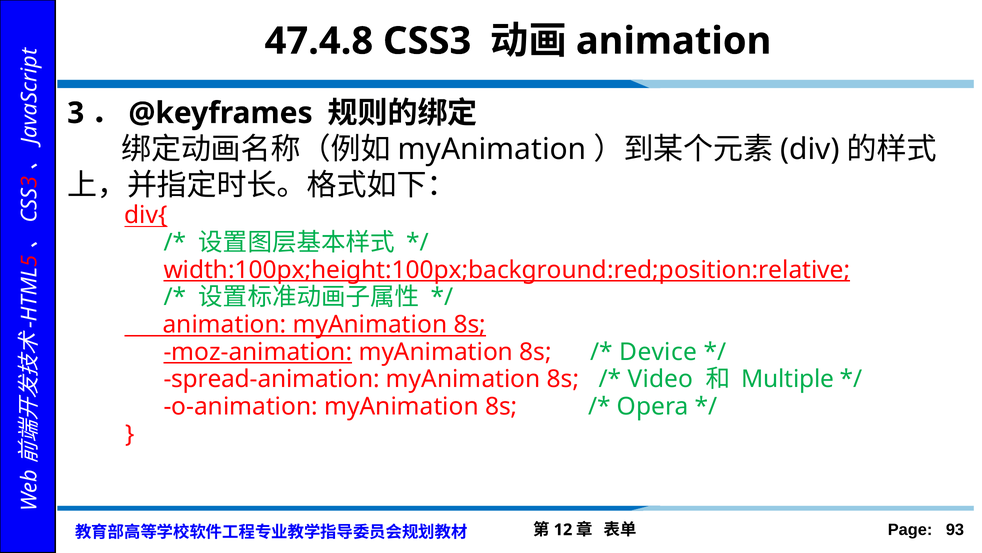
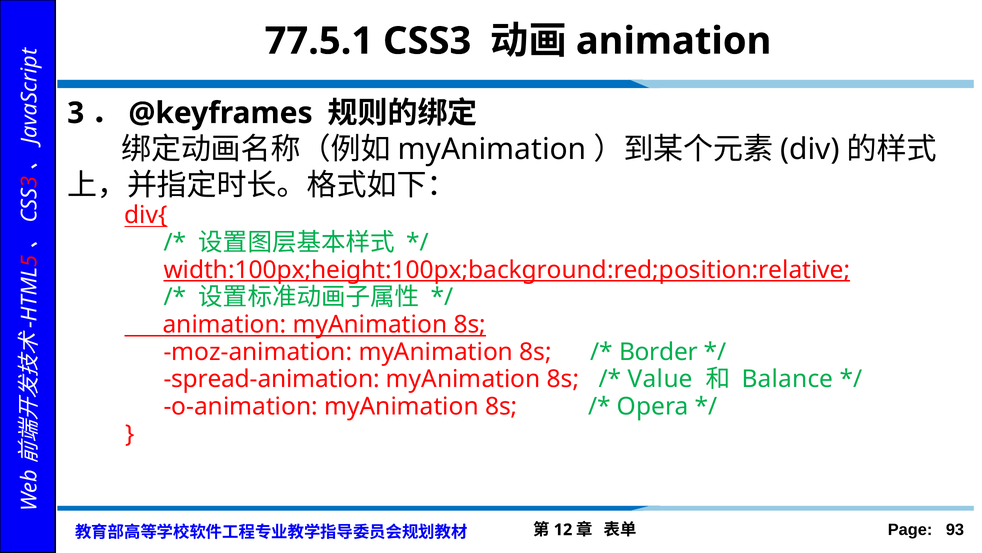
47.4.8: 47.4.8 -> 77.5.1
moz-animation underline: present -> none
Device: Device -> Border
Video: Video -> Value
Multiple: Multiple -> Balance
